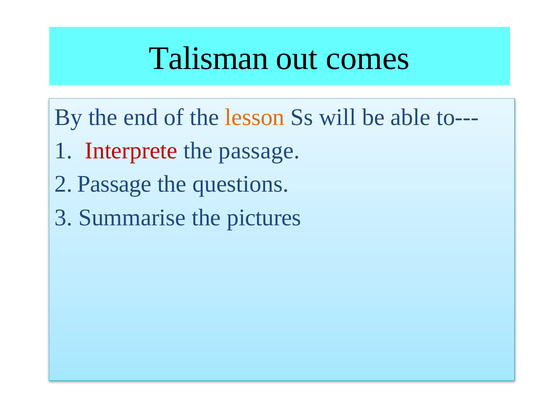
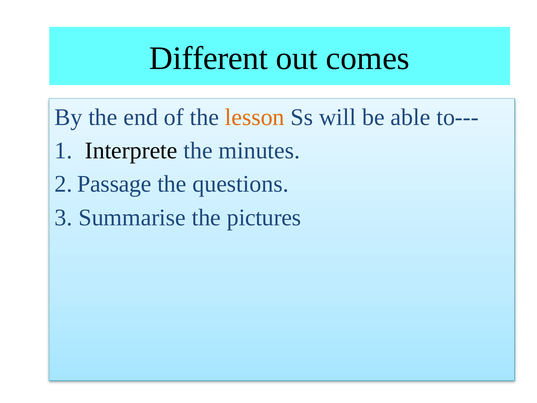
Talisman: Talisman -> Different
Interprete colour: red -> black
the passage: passage -> minutes
